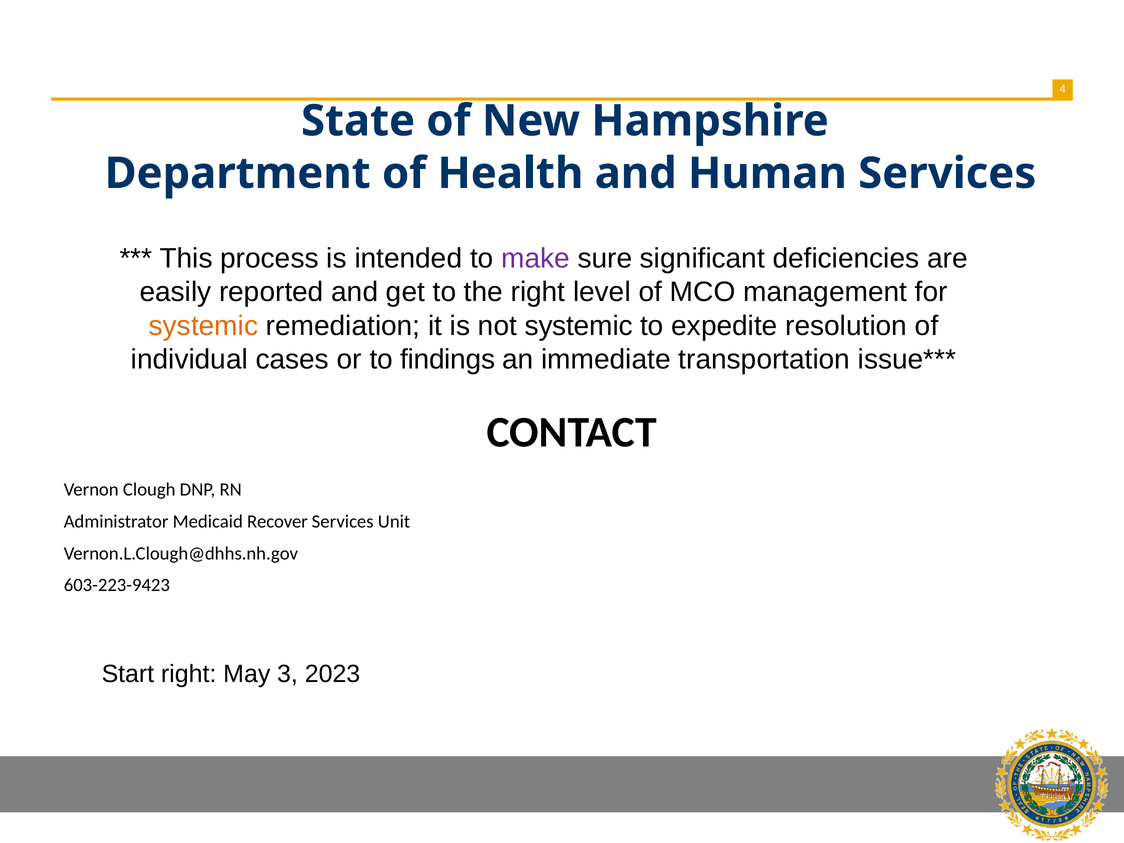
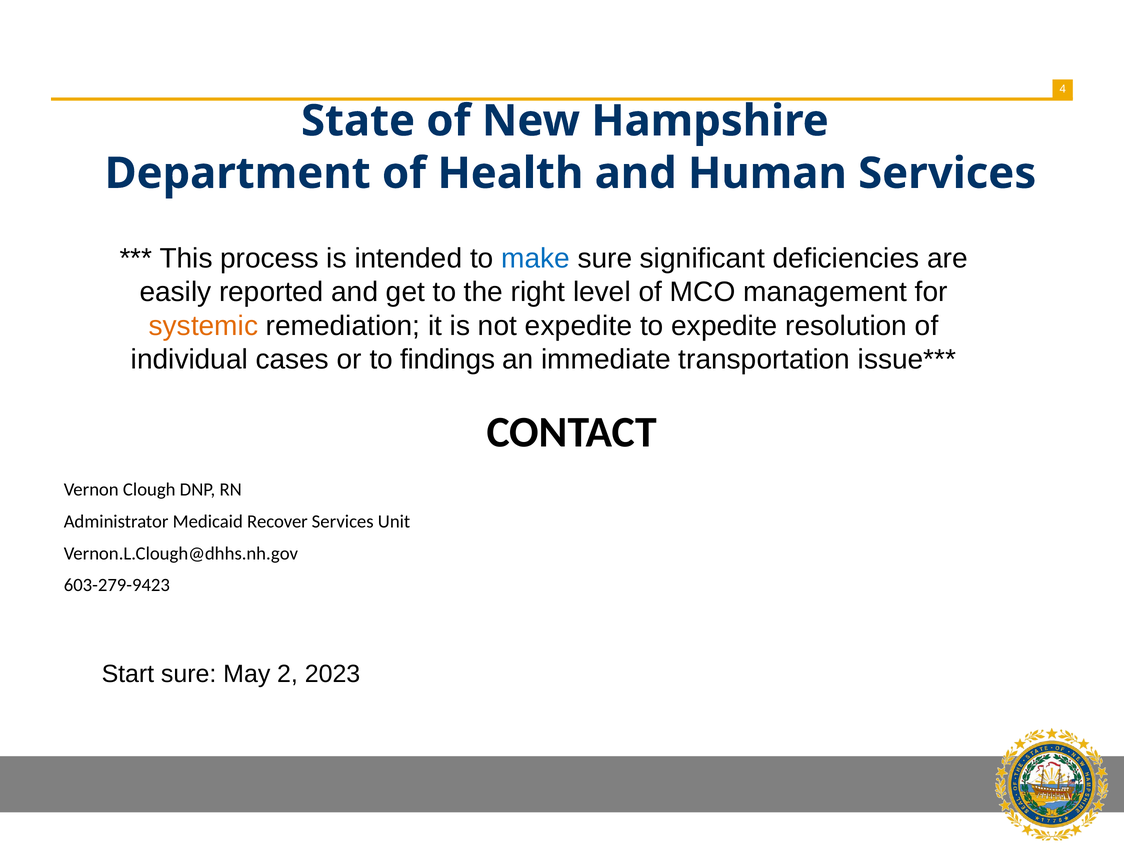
make colour: purple -> blue
not systemic: systemic -> expedite
603-223-9423: 603-223-9423 -> 603-279-9423
Start right: right -> sure
3: 3 -> 2
